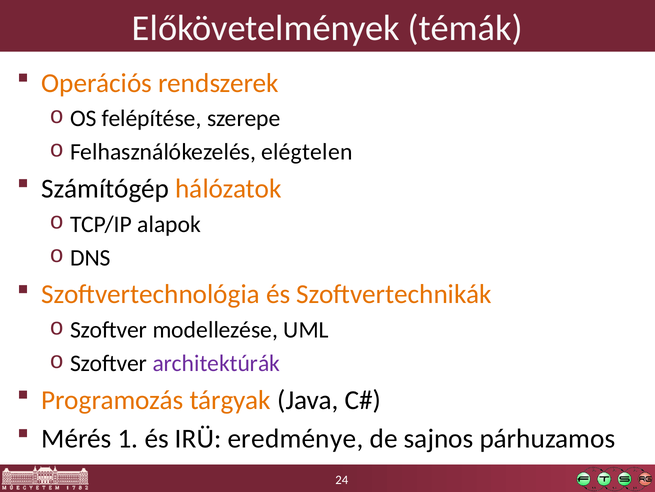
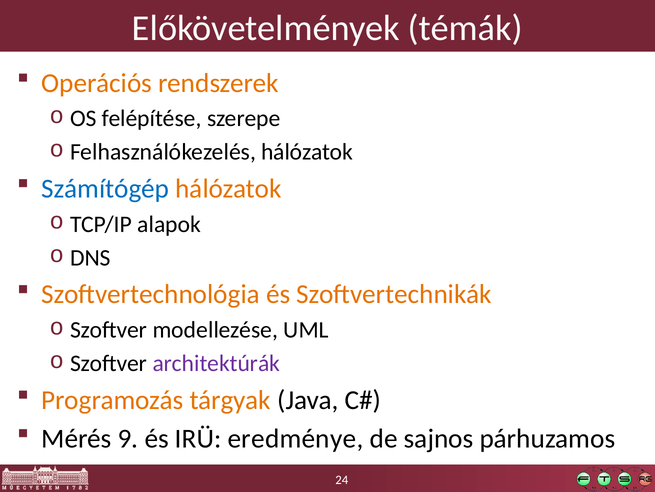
Felhasználókezelés elégtelen: elégtelen -> hálózatok
Számítógép colour: black -> blue
1: 1 -> 9
